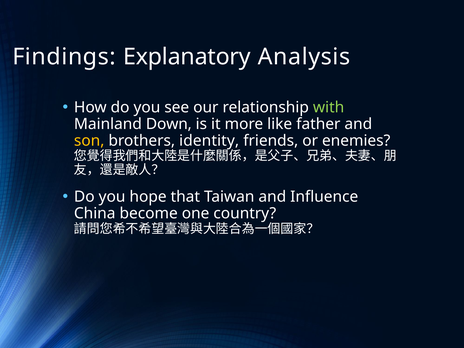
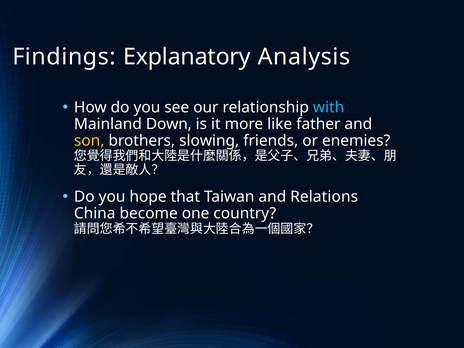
with colour: light green -> light blue
identity: identity -> slowing
Influence: Influence -> Relations
